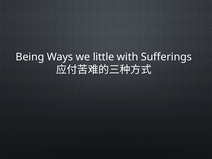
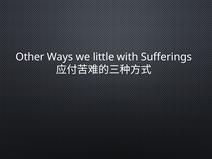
Being: Being -> Other
